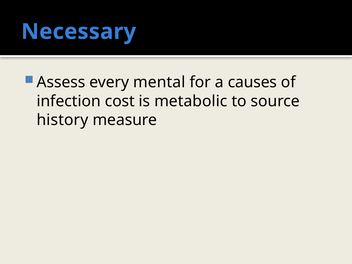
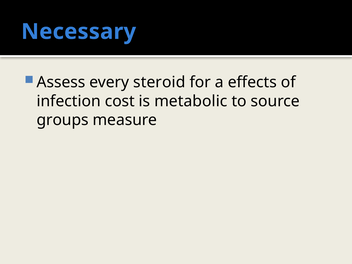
mental: mental -> steroid
causes: causes -> effects
history: history -> groups
